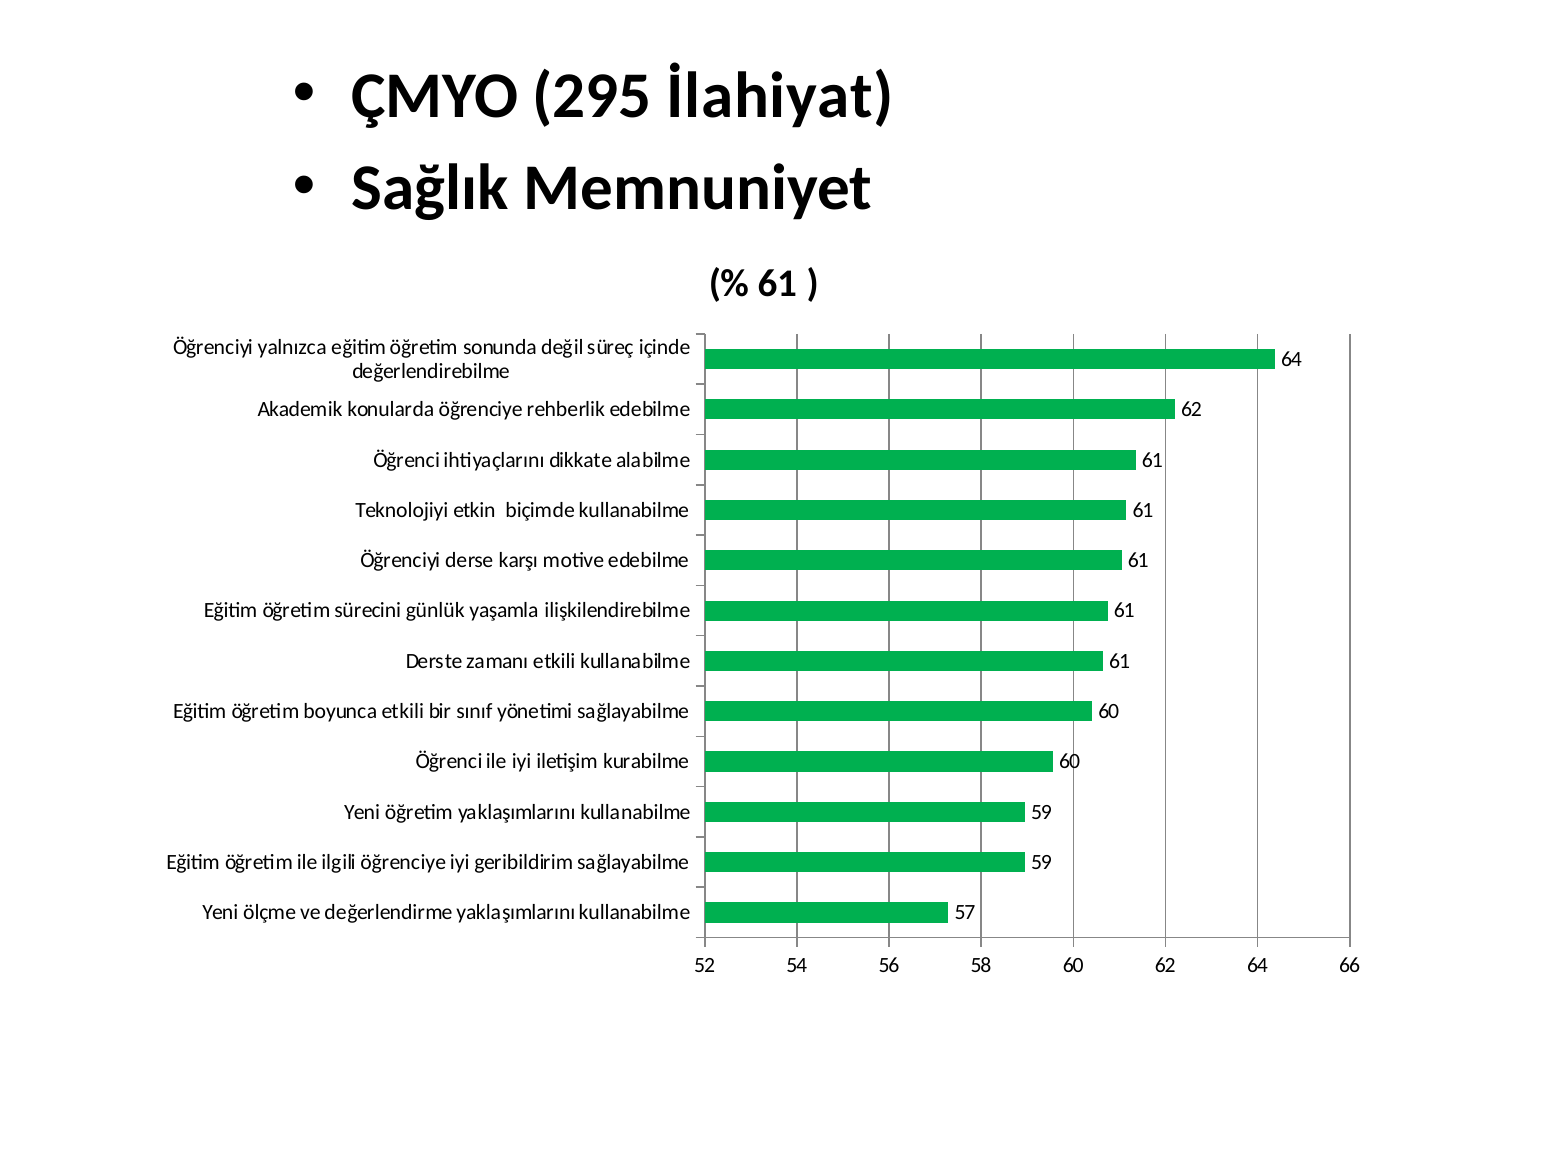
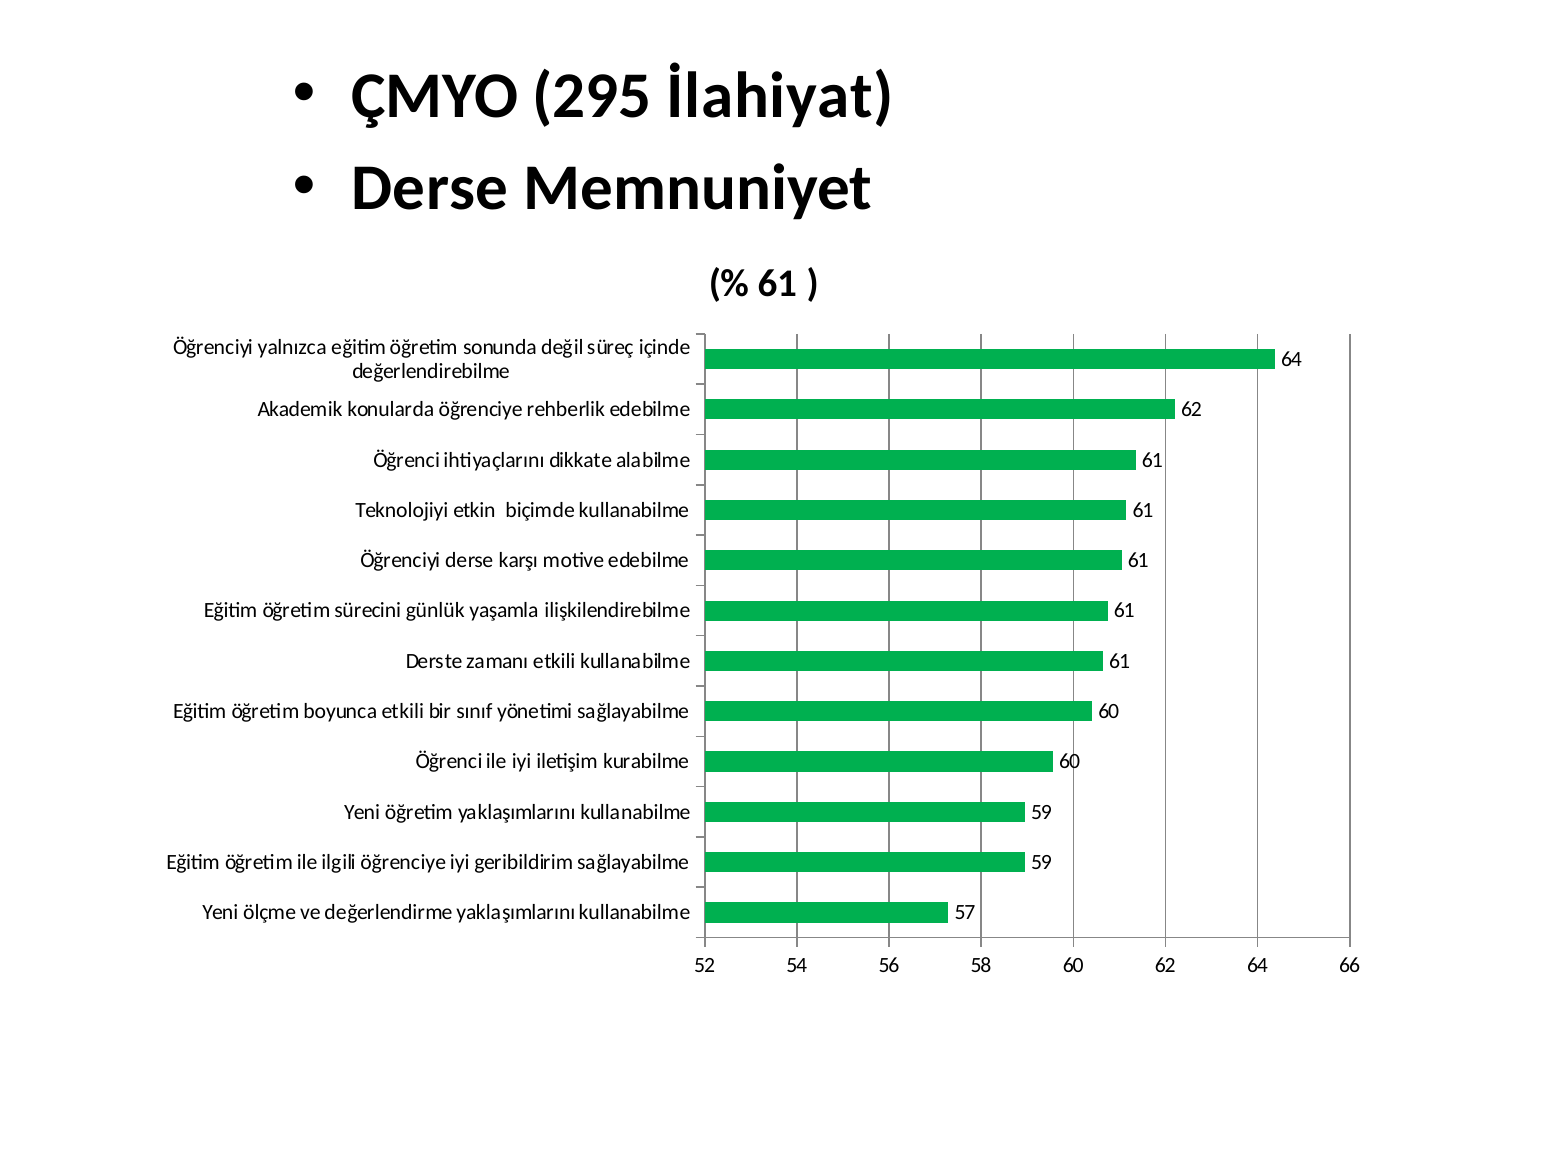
Sağlık at (430, 188): Sağlık -> Derse
